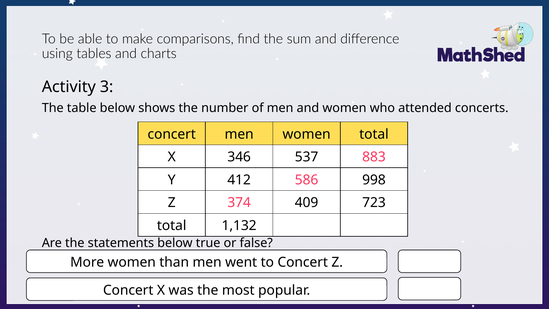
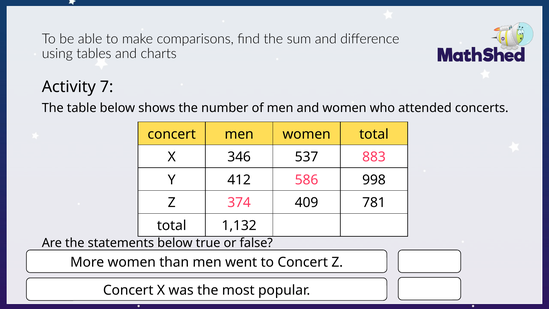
3: 3 -> 7
723: 723 -> 781
